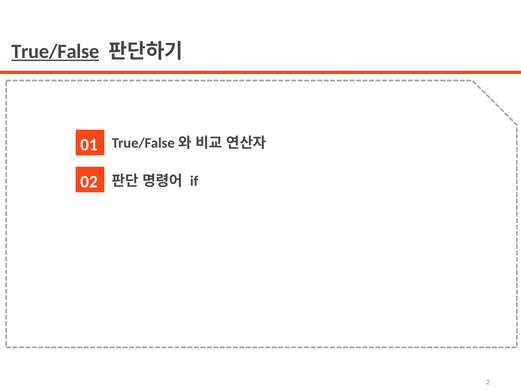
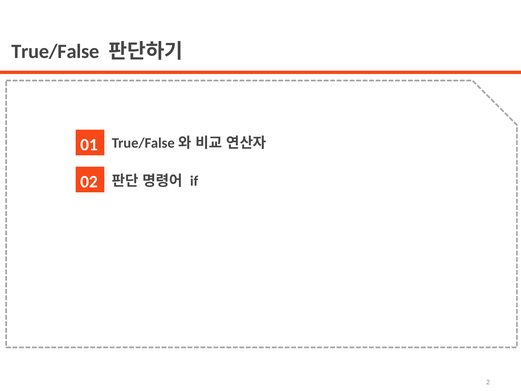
True/False underline: present -> none
